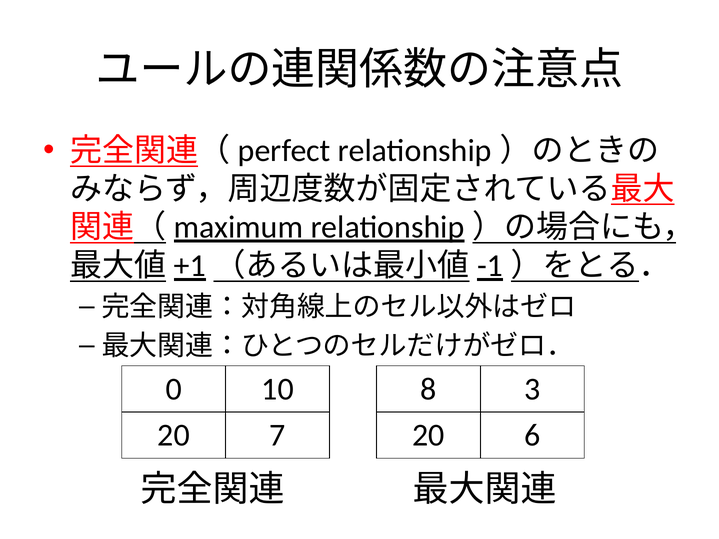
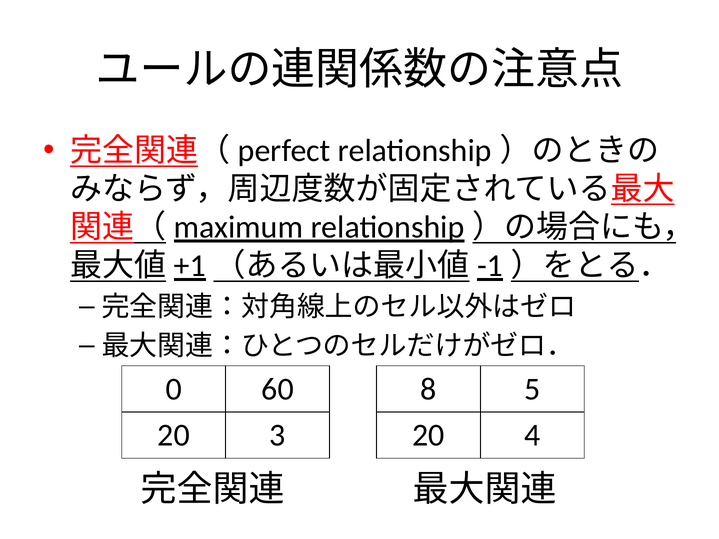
10: 10 -> 60
3: 3 -> 5
7: 7 -> 3
6: 6 -> 4
